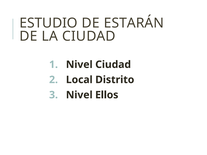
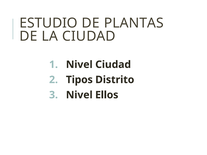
ESTARÁN: ESTARÁN -> PLANTAS
Local: Local -> Tipos
